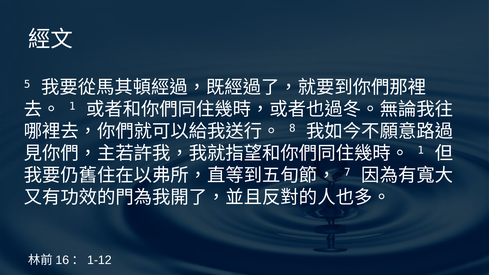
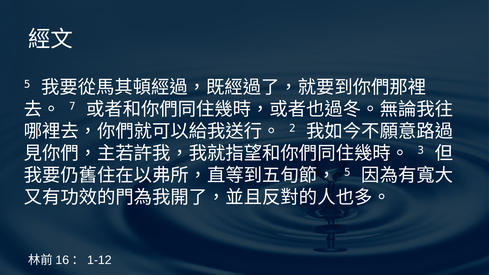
1 at (72, 106): 1 -> 7
8: 8 -> 2
1 at (421, 150): 1 -> 3
7 at (347, 172): 7 -> 5
